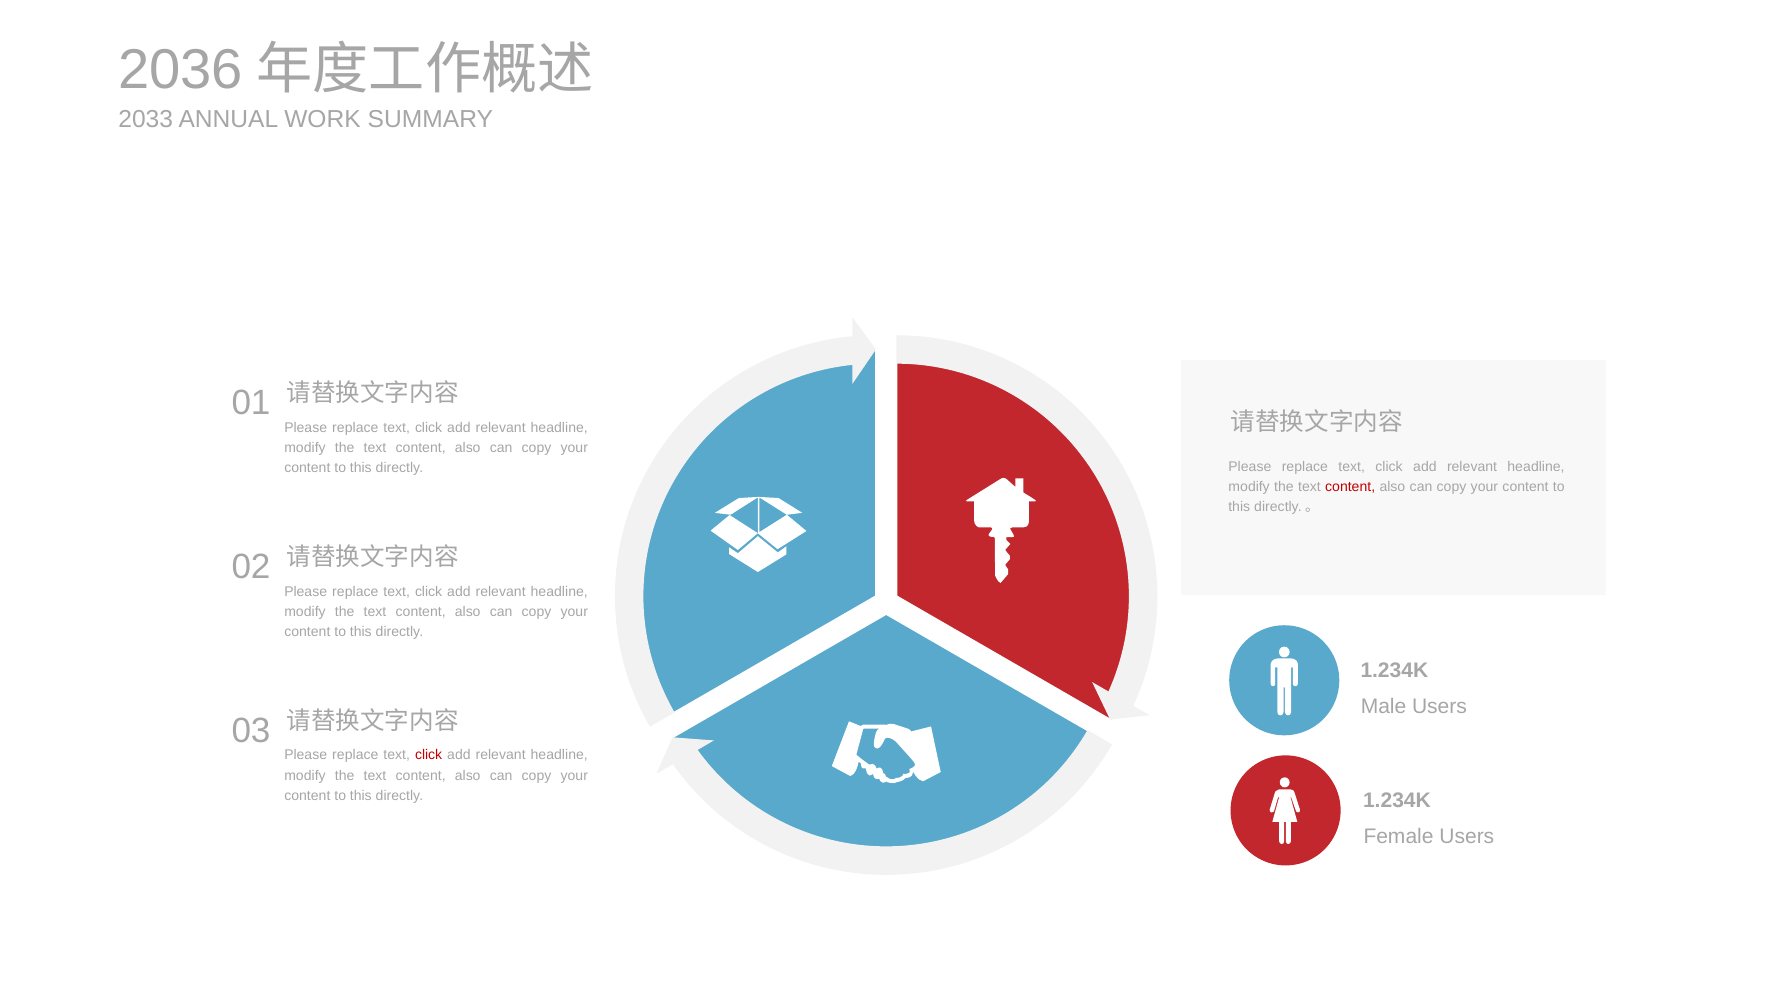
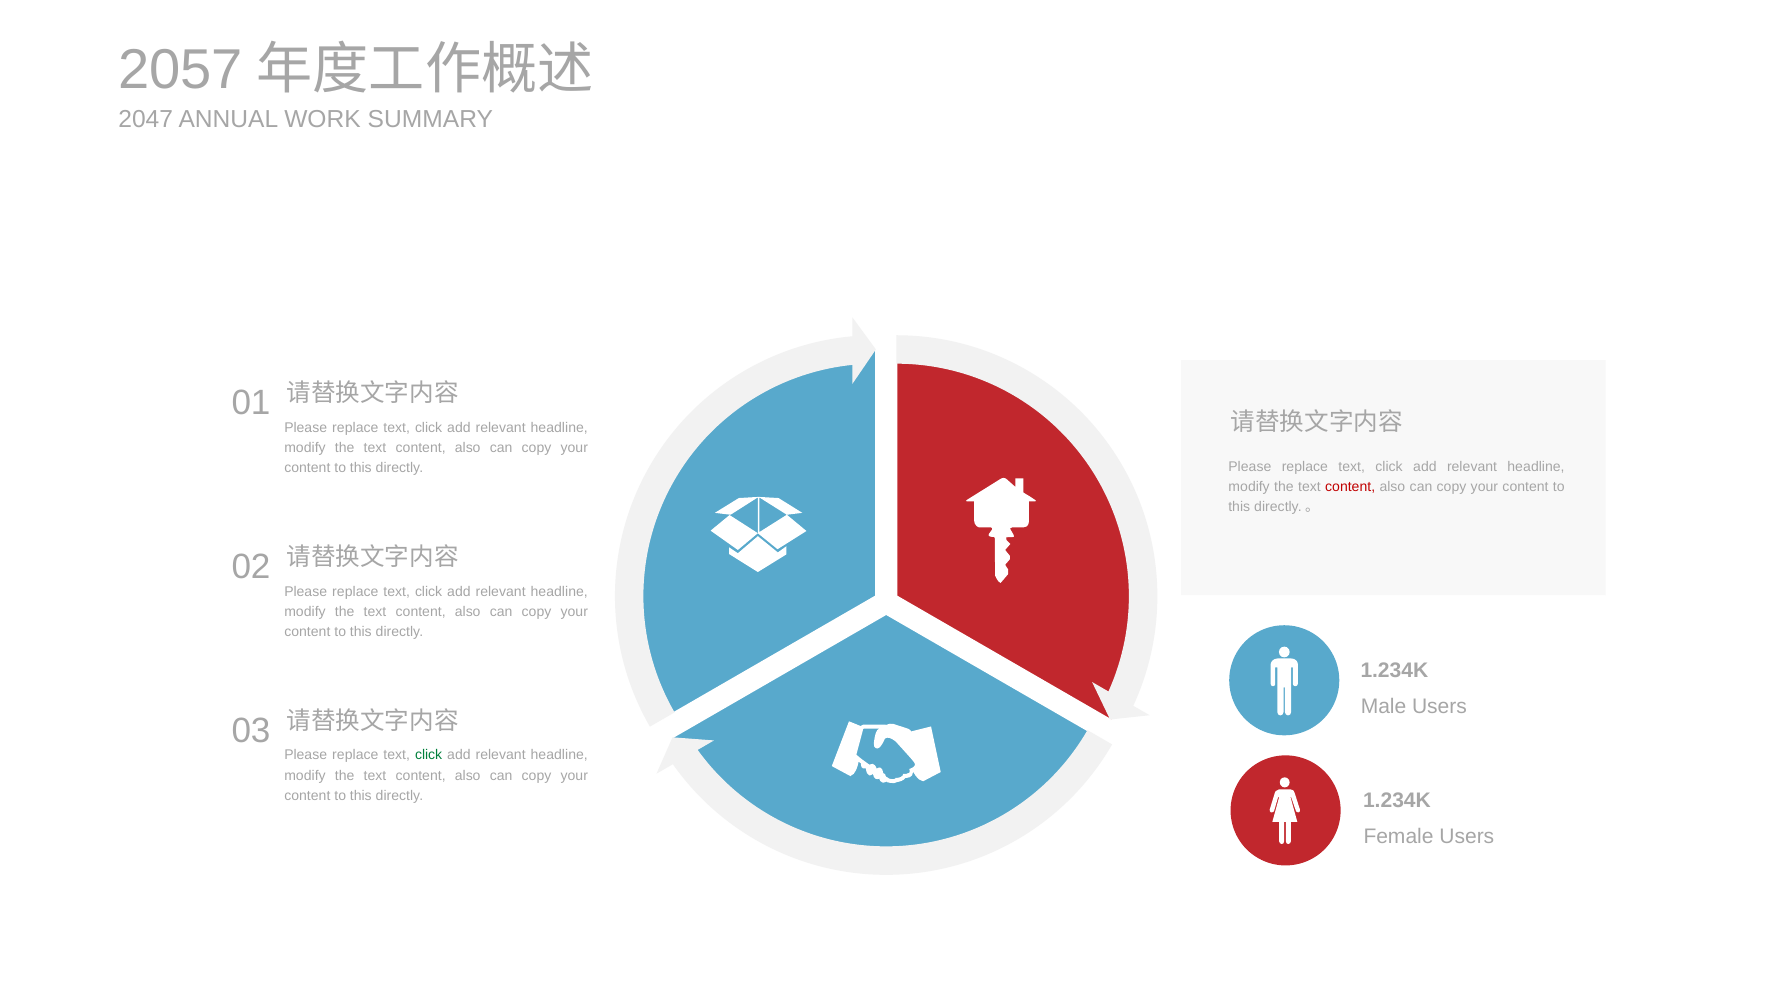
2036: 2036 -> 2057
2033: 2033 -> 2047
click at (429, 755) colour: red -> green
